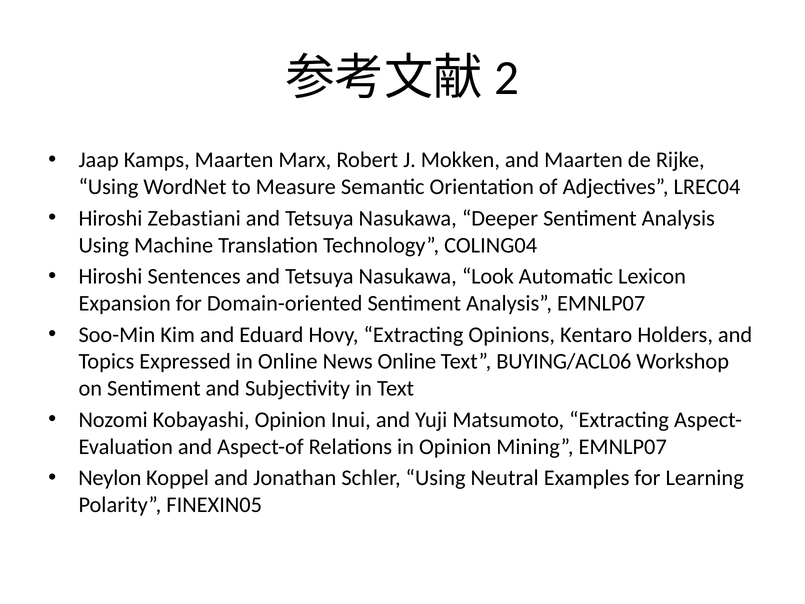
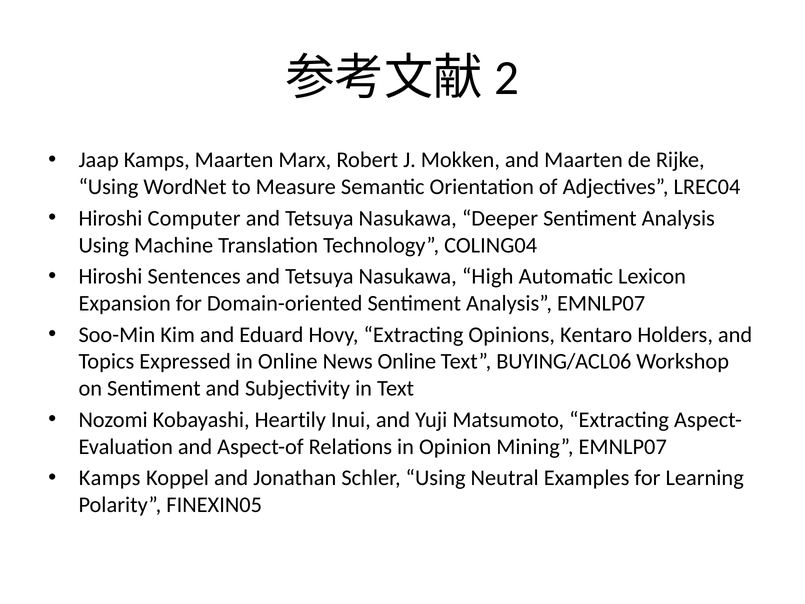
Zebastiani: Zebastiani -> Computer
Look: Look -> High
Kobayashi Opinion: Opinion -> Heartily
Neylon at (110, 478): Neylon -> Kamps
